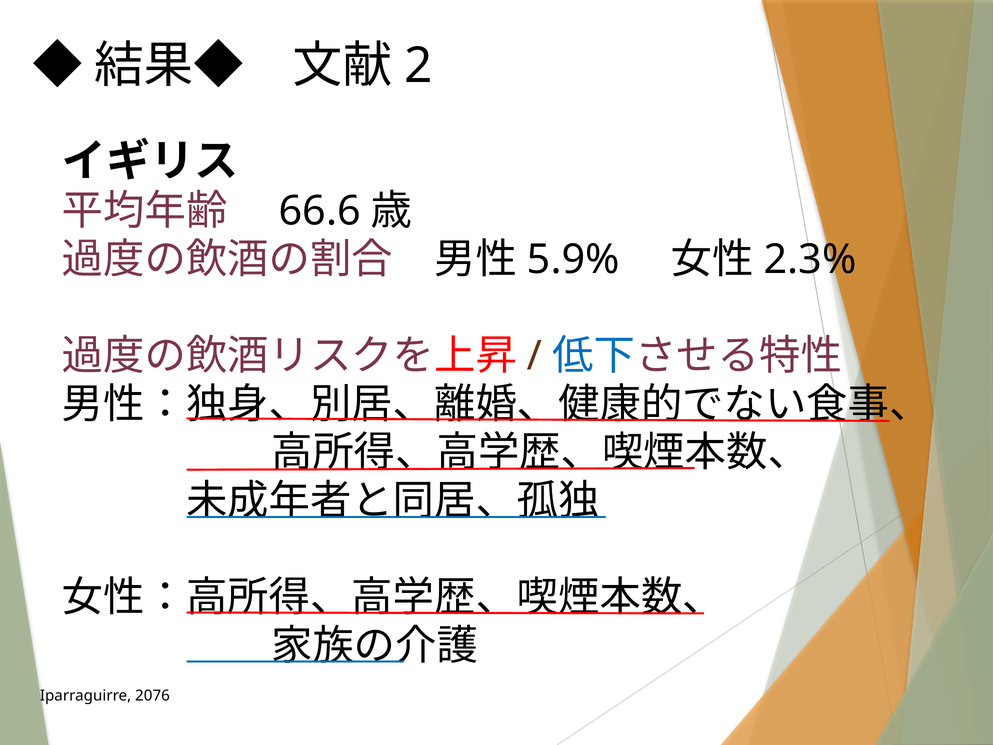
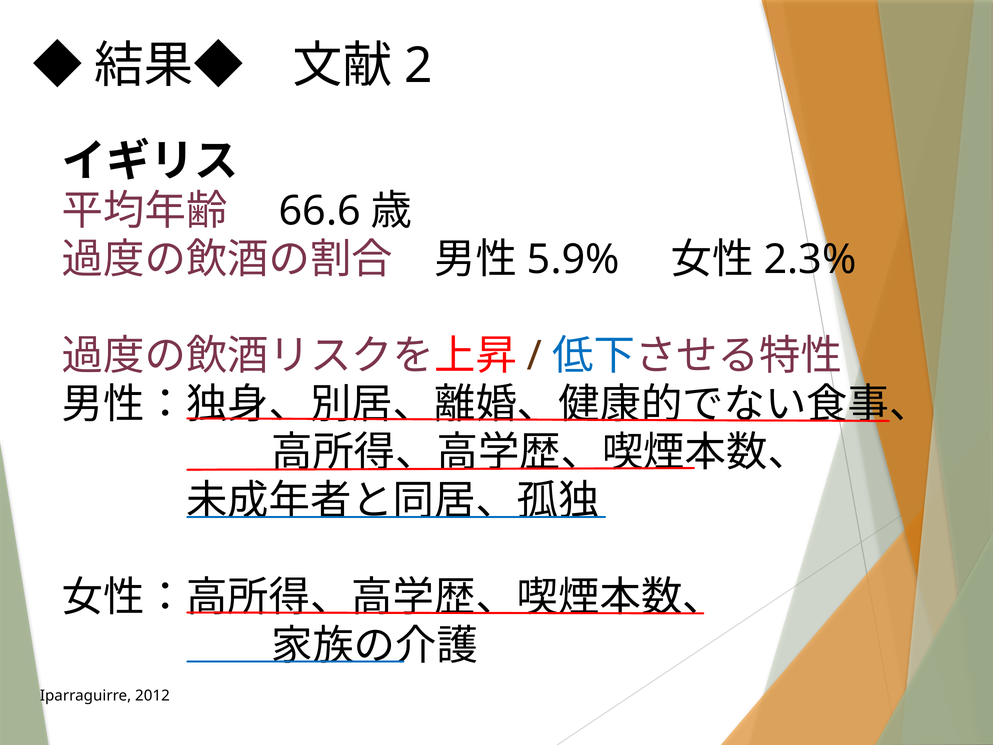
2076: 2076 -> 2012
